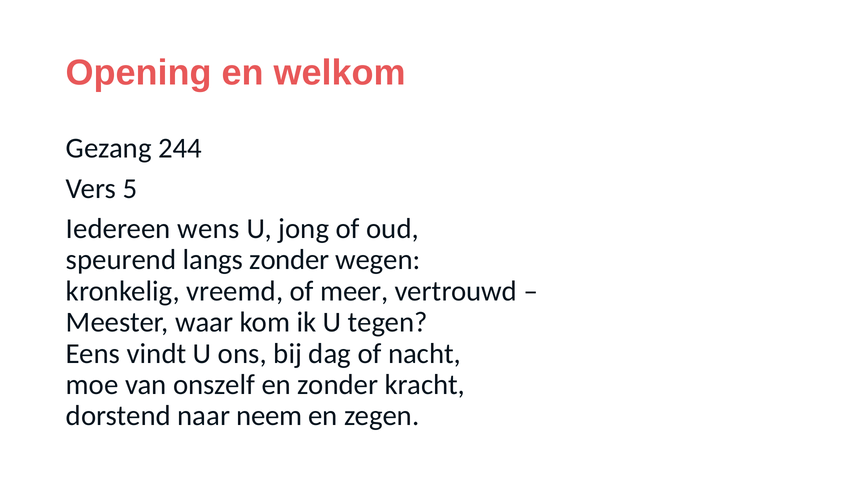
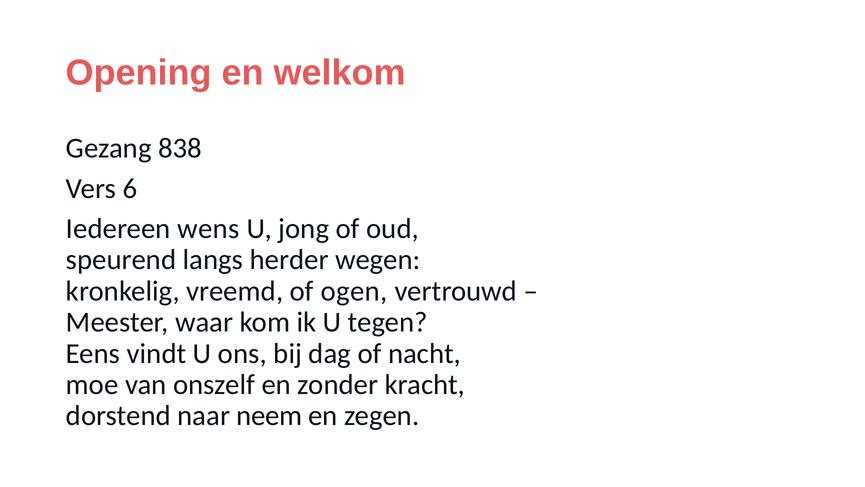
244: 244 -> 838
5: 5 -> 6
langs zonder: zonder -> herder
meer: meer -> ogen
